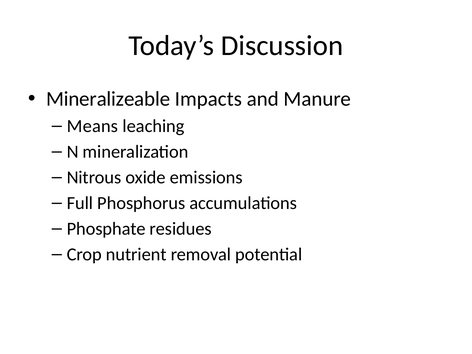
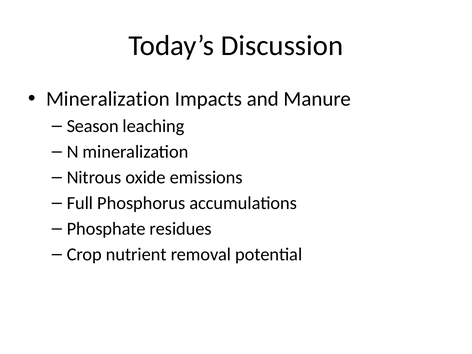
Mineralizeable at (108, 99): Mineralizeable -> Mineralization
Means: Means -> Season
